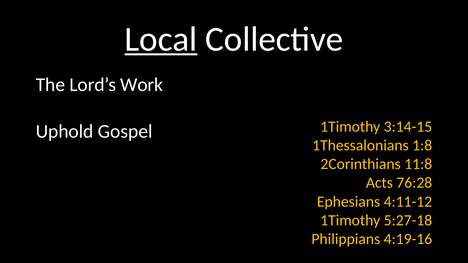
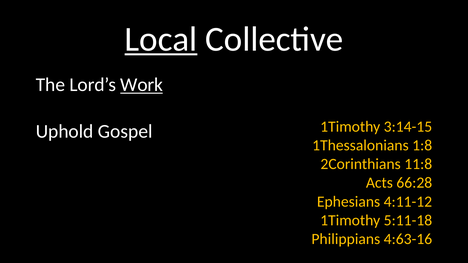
Work underline: none -> present
76:28: 76:28 -> 66:28
5:27-18: 5:27-18 -> 5:11-18
4:19-16: 4:19-16 -> 4:63-16
